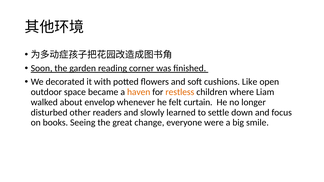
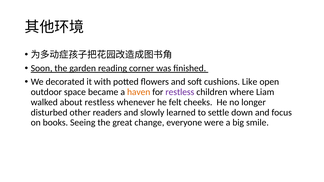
restless at (180, 92) colour: orange -> purple
about envelop: envelop -> restless
curtain: curtain -> cheeks
